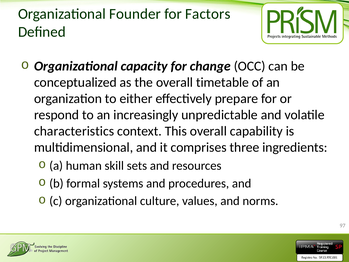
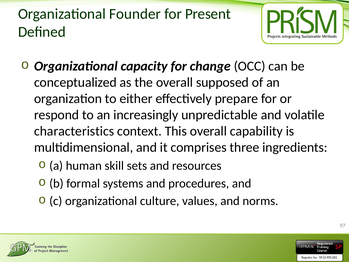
Factors: Factors -> Present
timetable: timetable -> supposed
